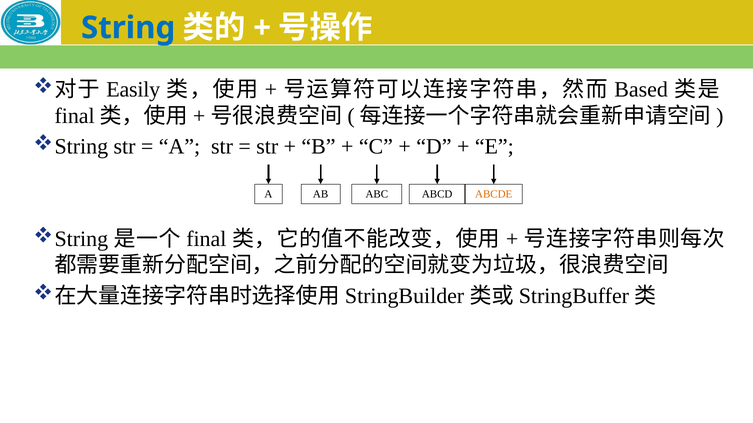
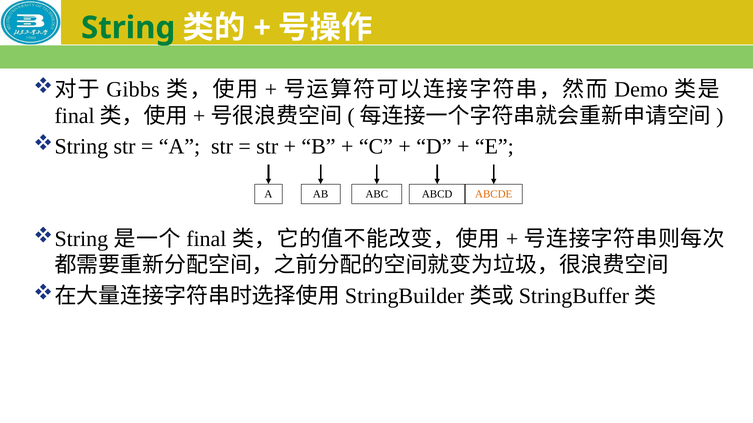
String colour: blue -> green
Easily: Easily -> Gibbs
Based: Based -> Demo
